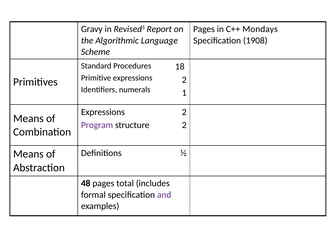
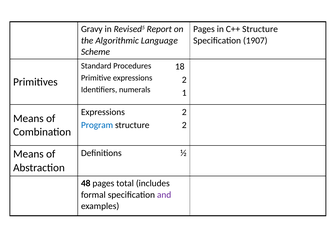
C++ Mondays: Mondays -> Structure
1908: 1908 -> 1907
Program colour: purple -> blue
